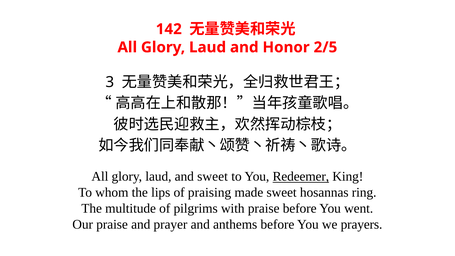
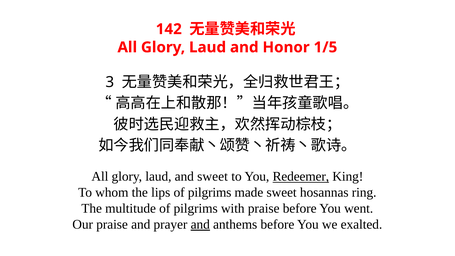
2/5: 2/5 -> 1/5
lips of praising: praising -> pilgrims
and at (200, 224) underline: none -> present
prayers: prayers -> exalted
